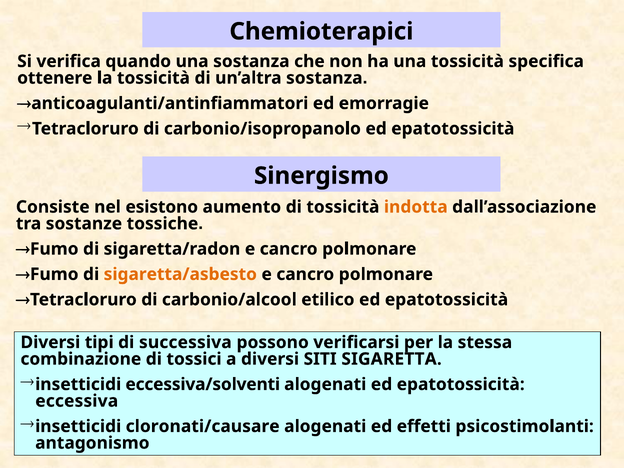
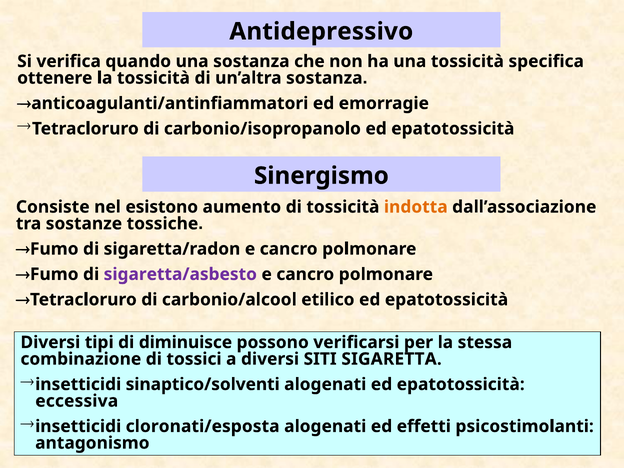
Chemioterapici: Chemioterapici -> Antidepressivo
sigaretta/asbesto colour: orange -> purple
successiva: successiva -> diminuisce
eccessiva/solventi: eccessiva/solventi -> sinaptico/solventi
cloronati/causare: cloronati/causare -> cloronati/esposta
